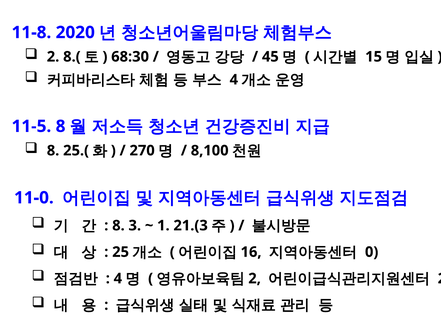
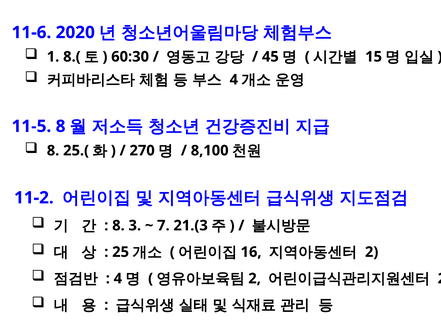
11-8: 11-8 -> 11-6
2 at (53, 57): 2 -> 1
68:30: 68:30 -> 60:30
11-0: 11-0 -> 11-2
1: 1 -> 7
0 at (372, 252): 0 -> 2
